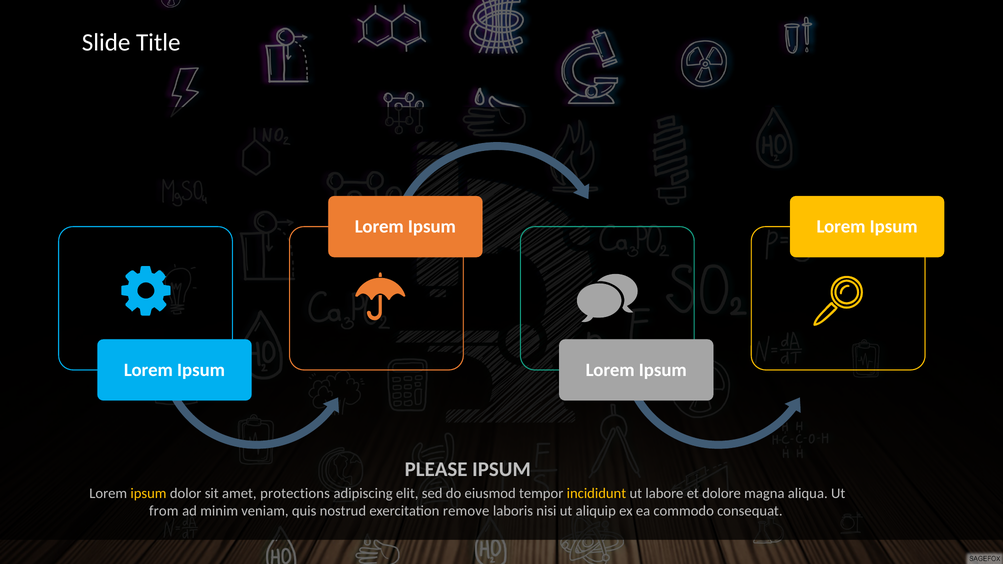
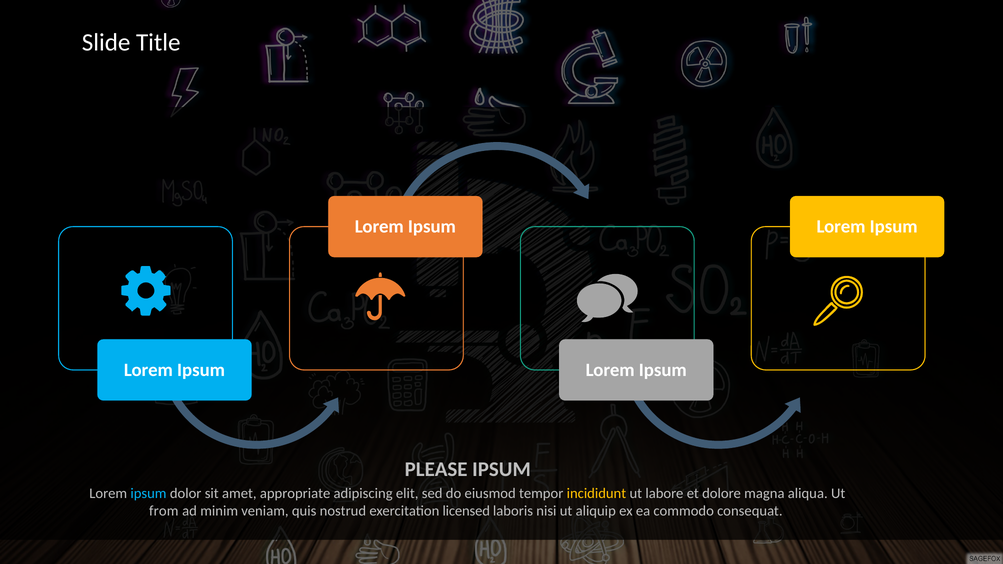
ipsum at (149, 493) colour: yellow -> light blue
protections: protections -> appropriate
remove: remove -> licensed
